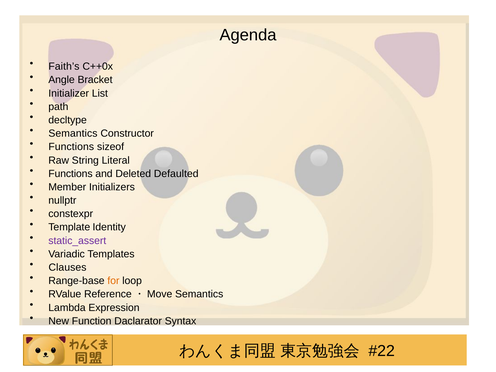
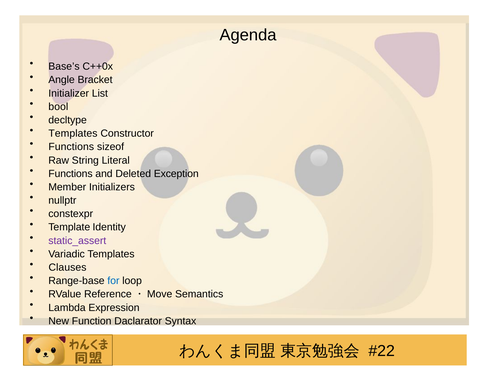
Faith’s: Faith’s -> Base’s
path: path -> bool
Semantics at (73, 133): Semantics -> Templates
Defaulted: Defaulted -> Exception
for colour: orange -> blue
